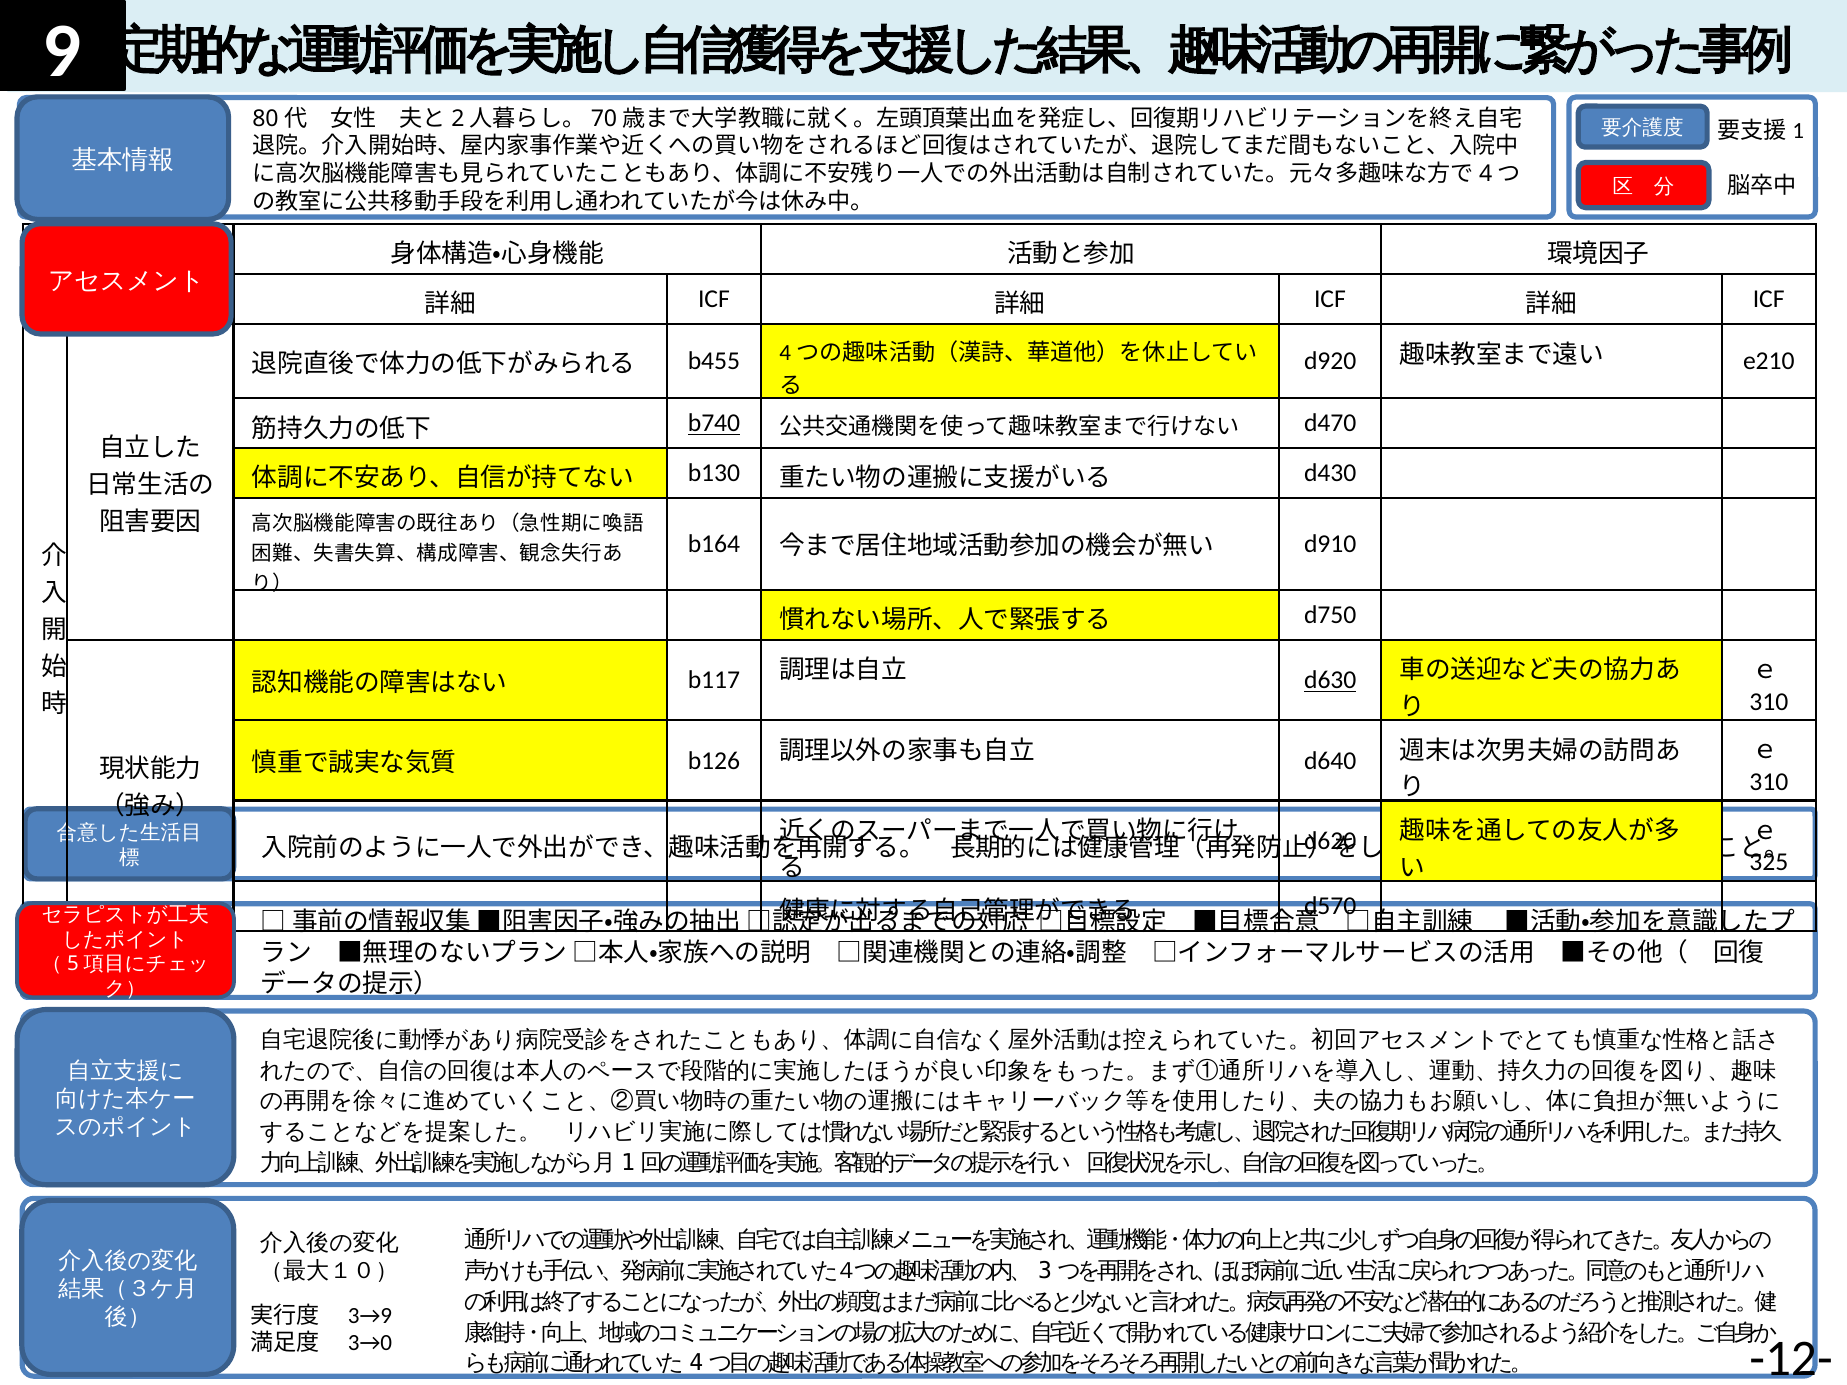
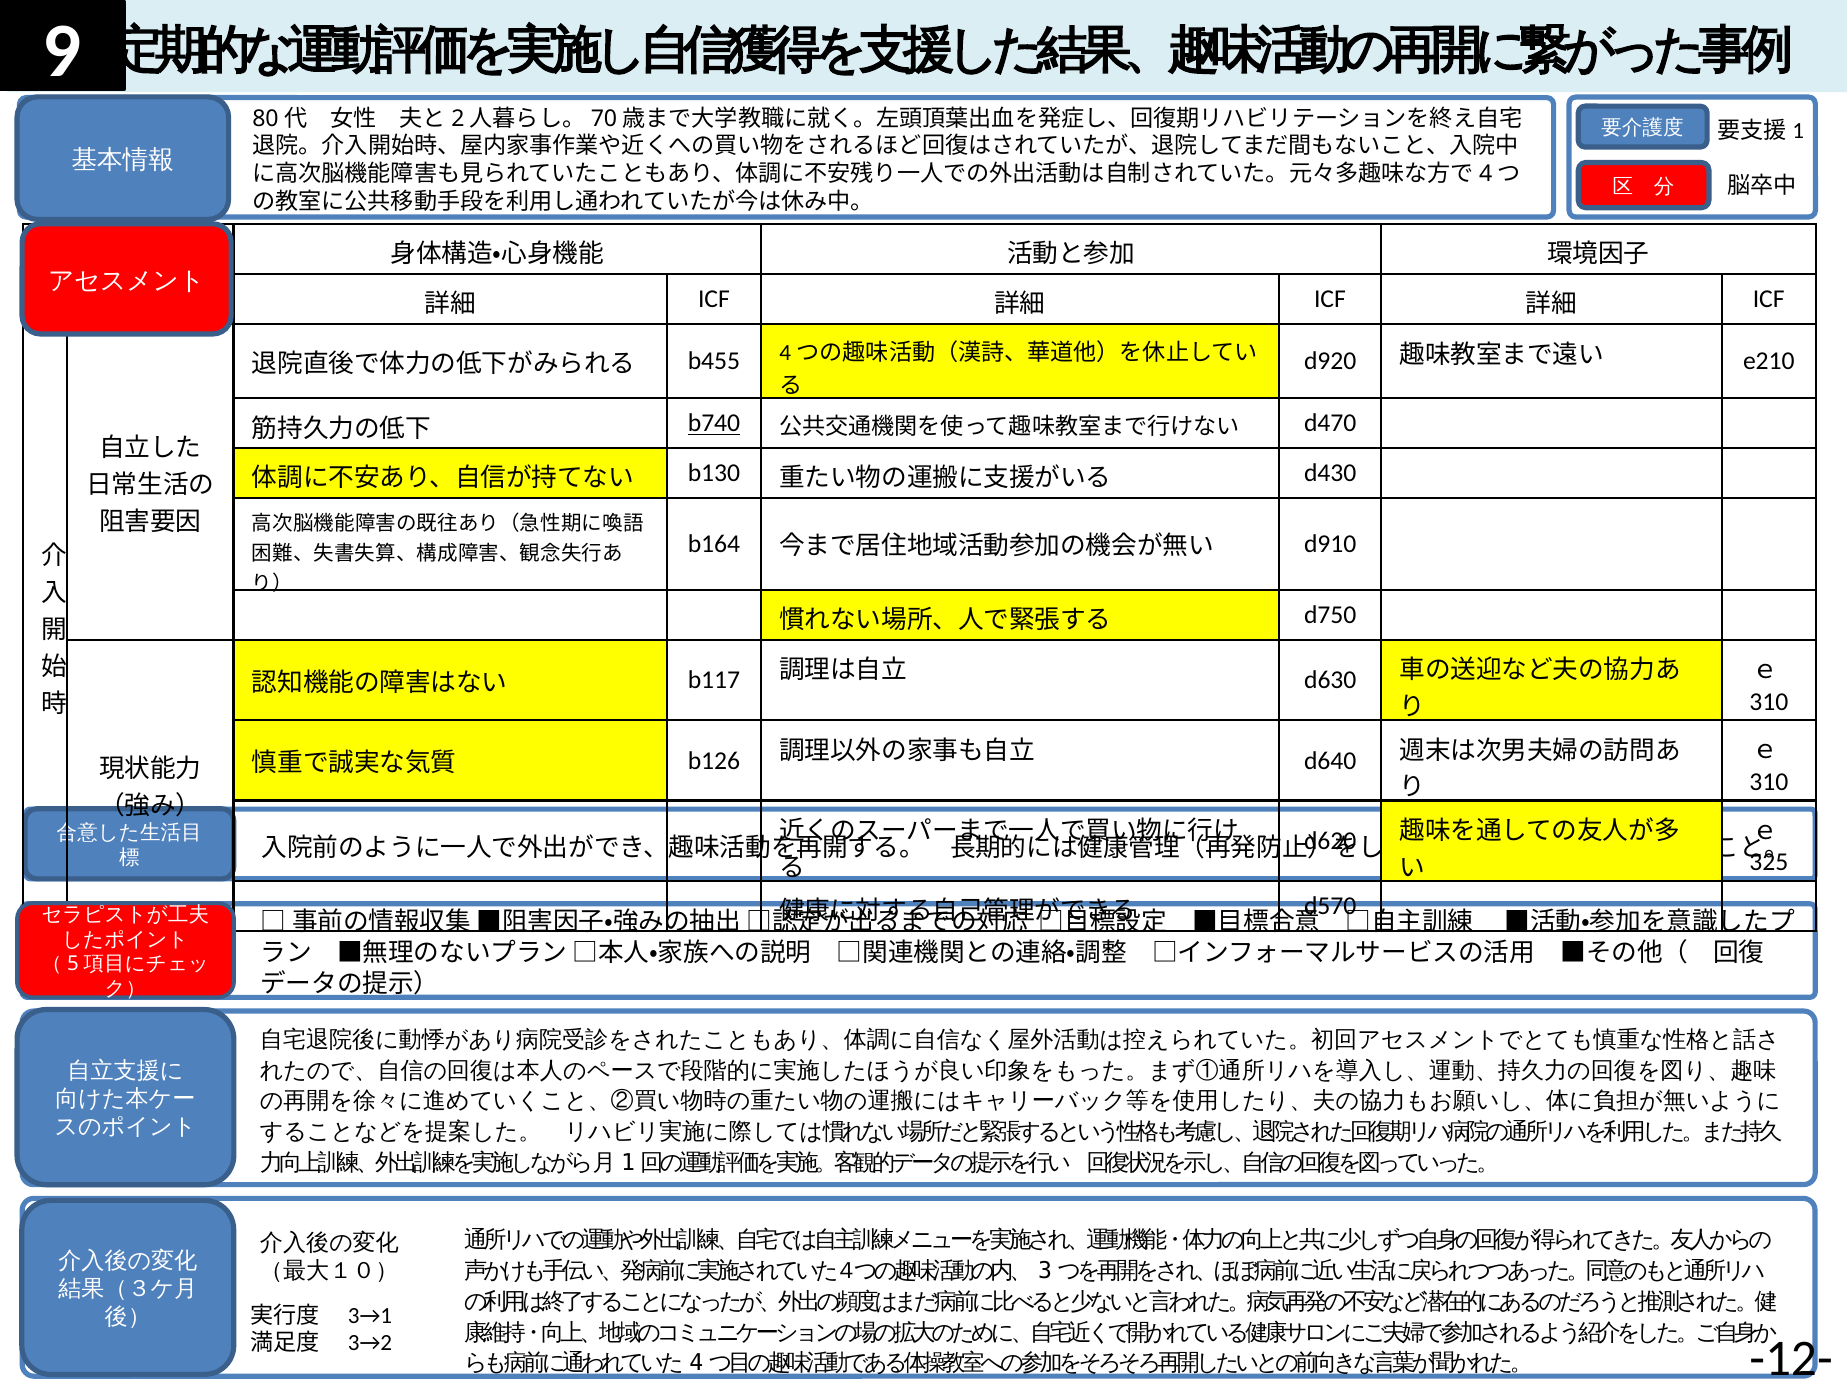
d630 underline: present -> none
3→9: 3→9 -> 3→1
3→0: 3→0 -> 3→2
